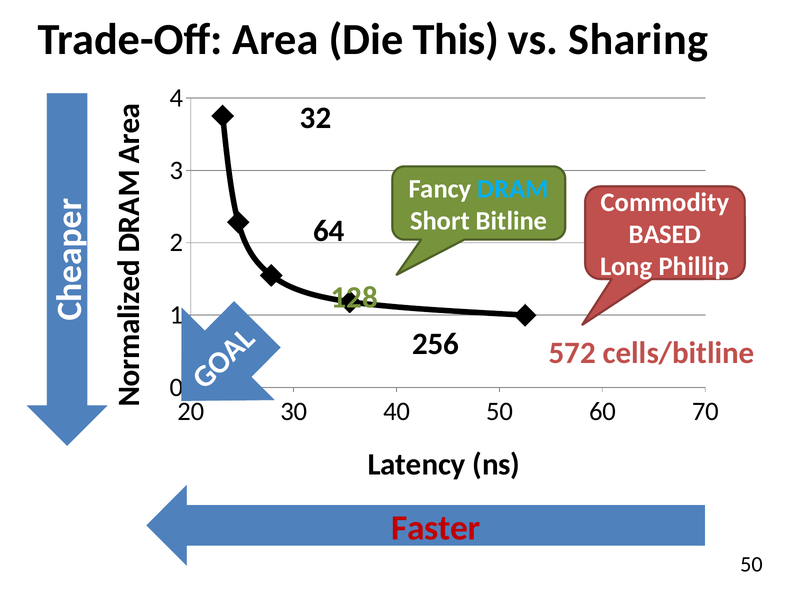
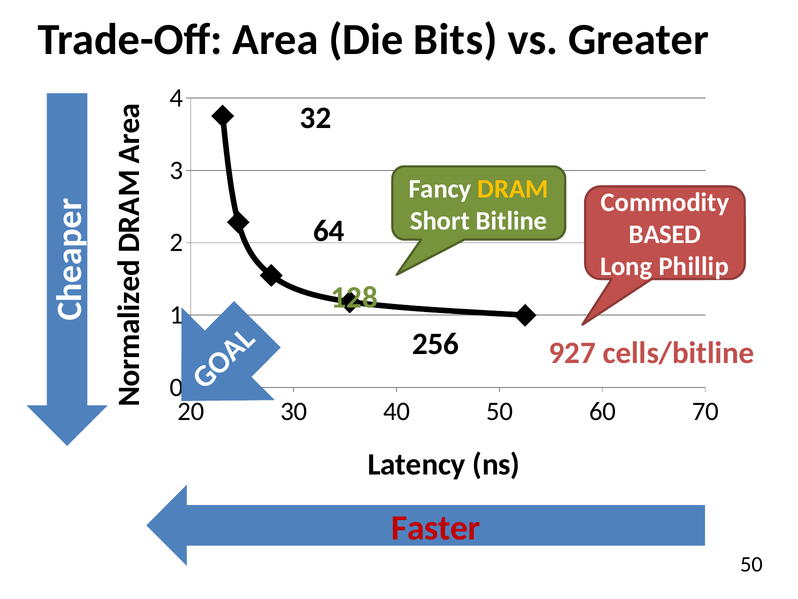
This: This -> Bits
Sharing: Sharing -> Greater
DRAM colour: light blue -> yellow
572: 572 -> 927
